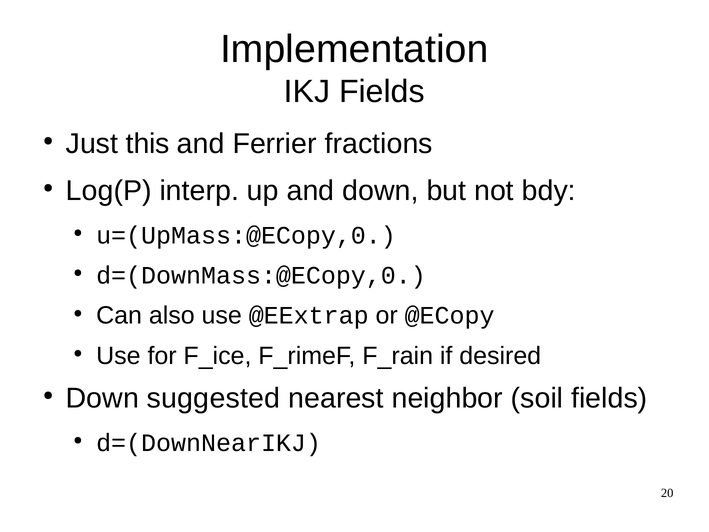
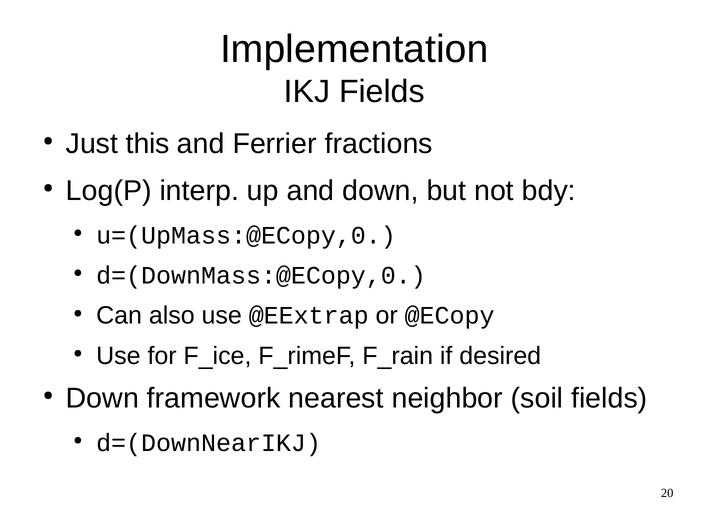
suggested: suggested -> framework
